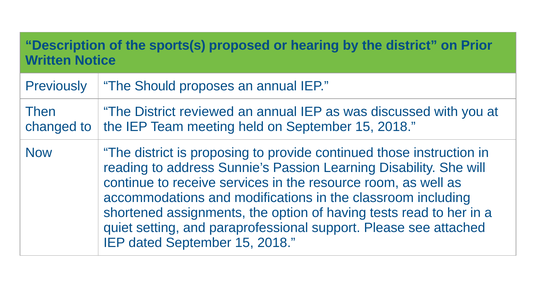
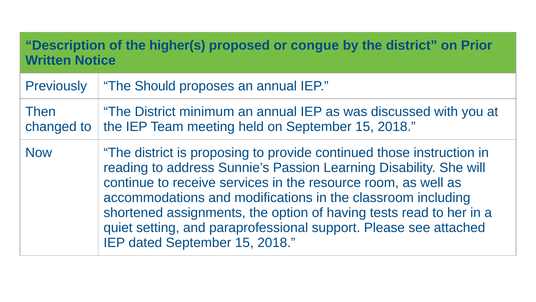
sports(s: sports(s -> higher(s
hearing: hearing -> congue
reviewed: reviewed -> minimum
